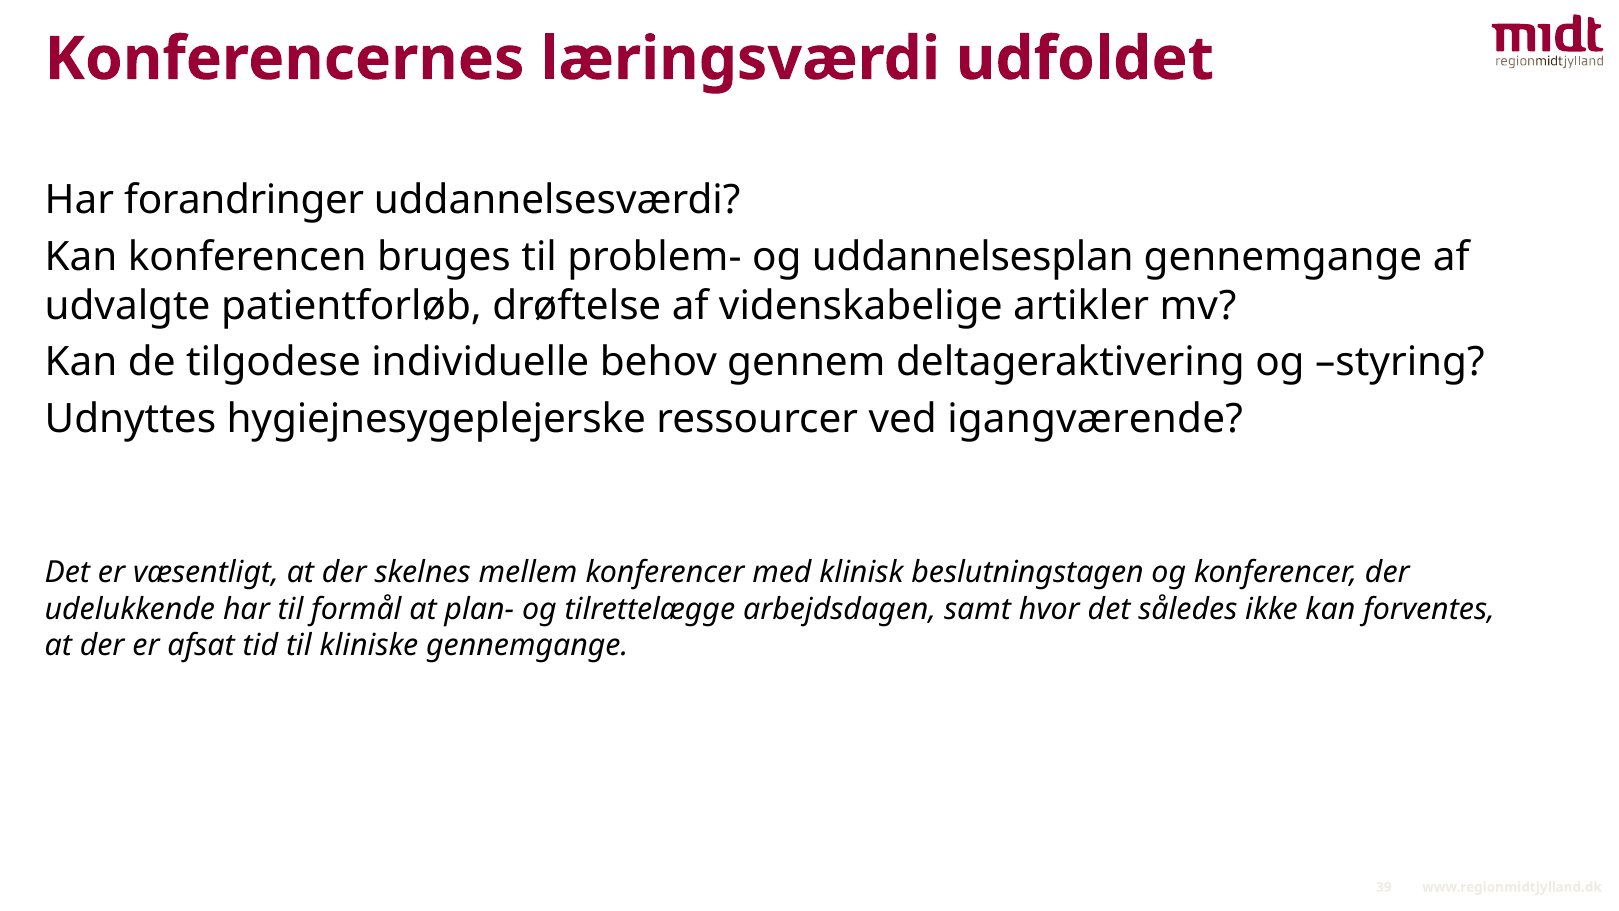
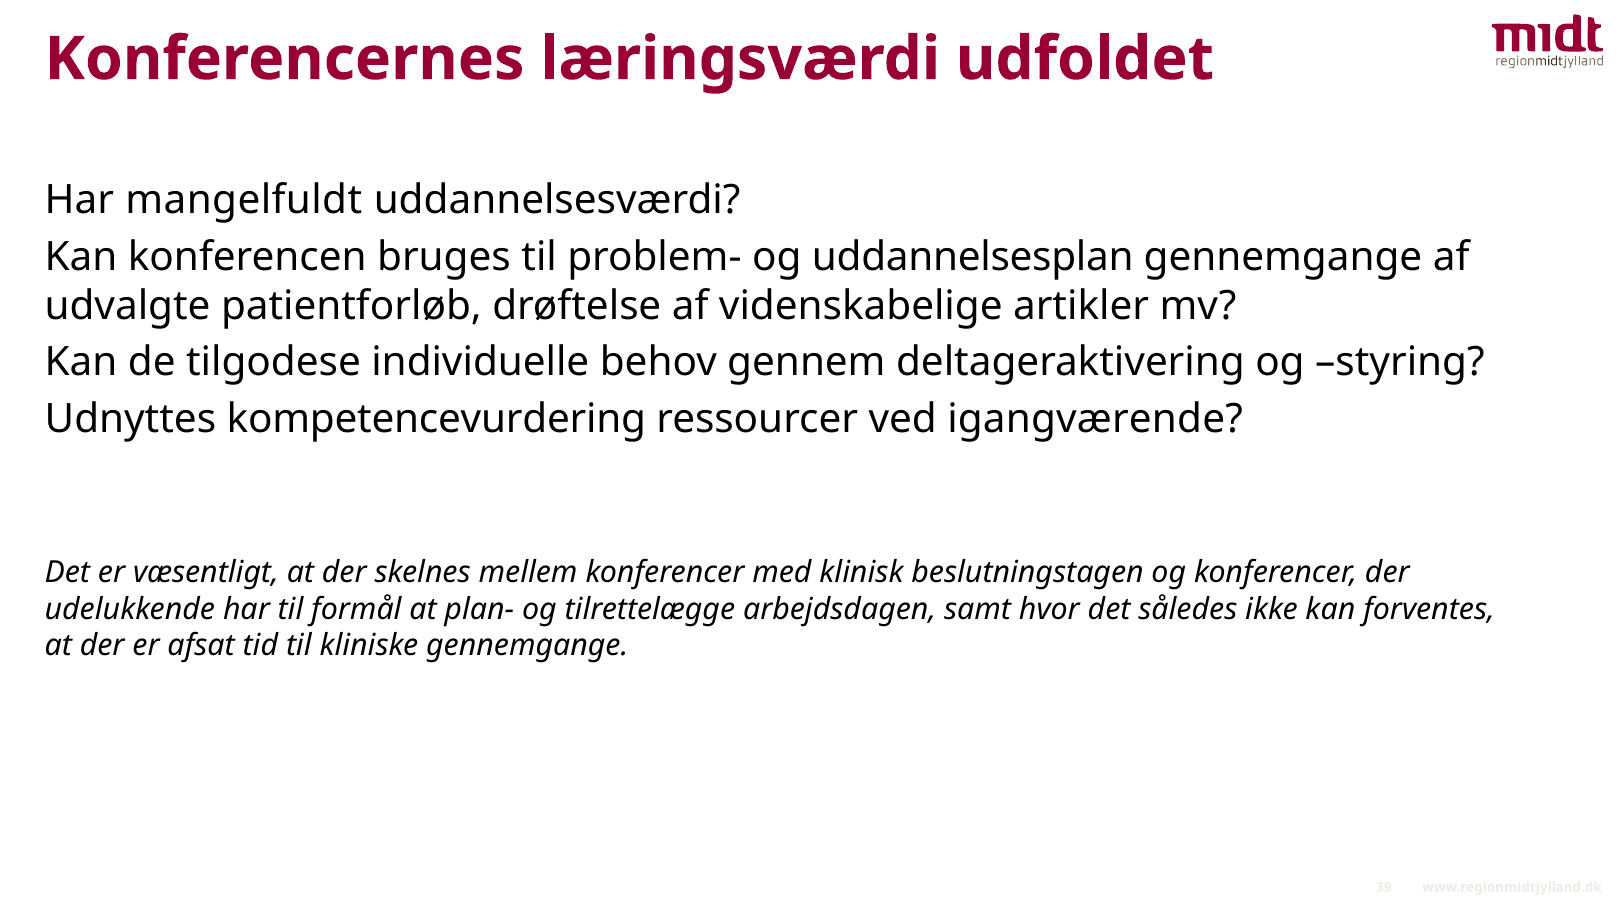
forandringer: forandringer -> mangelfuldt
hygiejnesygeplejerske: hygiejnesygeplejerske -> kompetencevurdering
